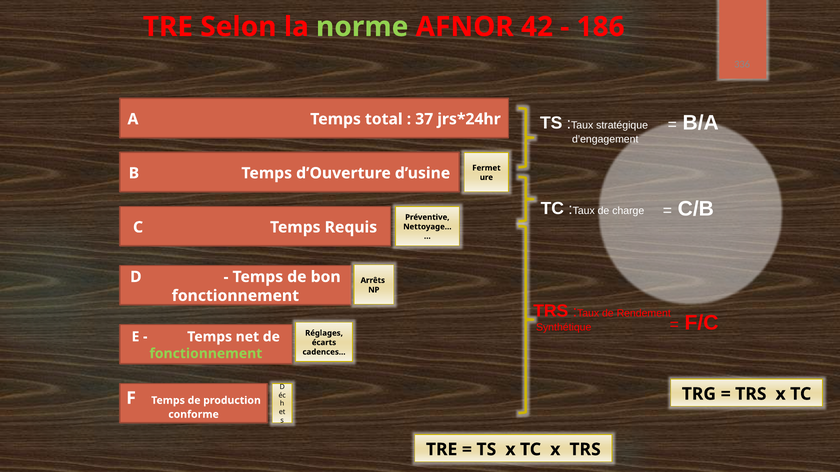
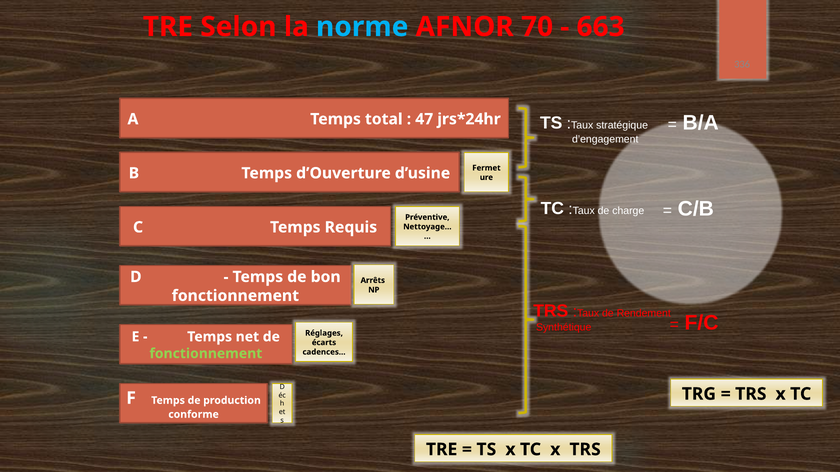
norme colour: light green -> light blue
42: 42 -> 70
186: 186 -> 663
37: 37 -> 47
